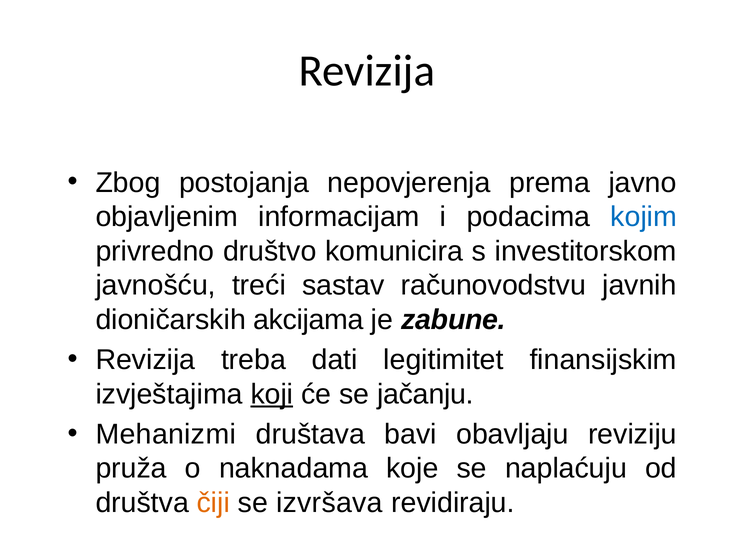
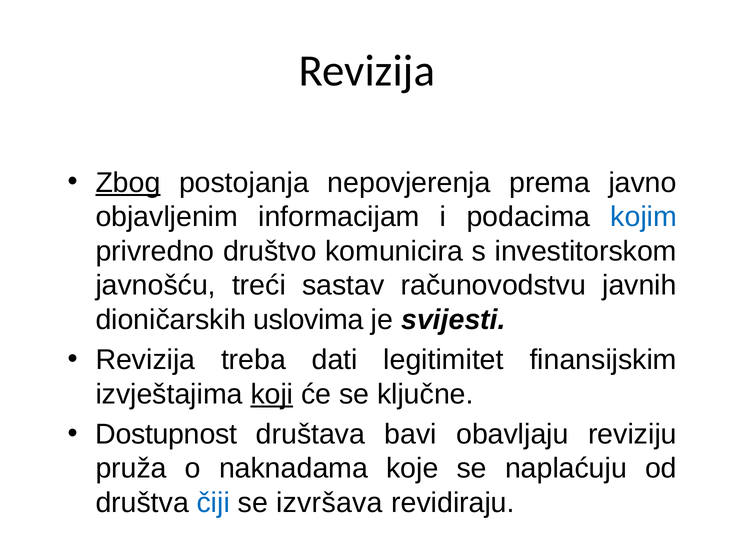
Zbog underline: none -> present
akcijama: akcijama -> uslovima
zabune: zabune -> svijesti
jačanju: jačanju -> ključne
Mehanizmi: Mehanizmi -> Dostupnost
čiji colour: orange -> blue
